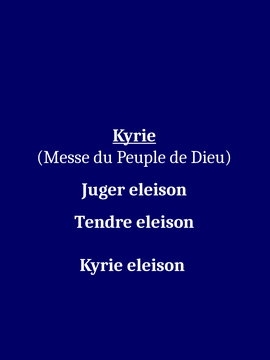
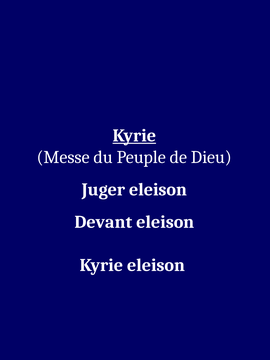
Tendre: Tendre -> Devant
